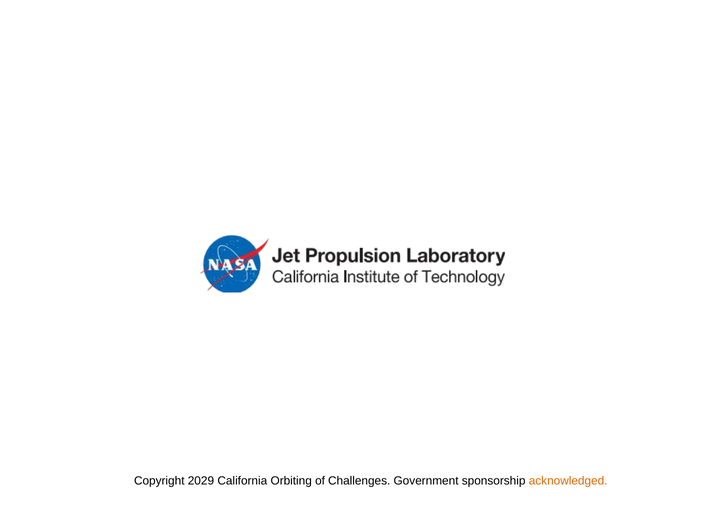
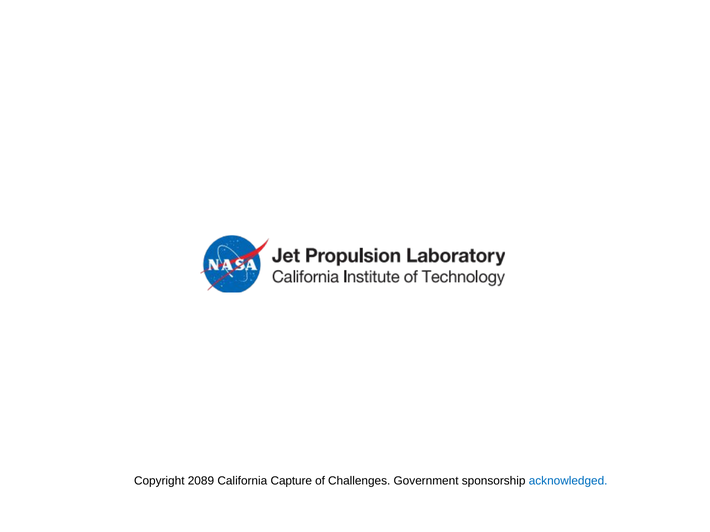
2029: 2029 -> 2089
Orbiting: Orbiting -> Capture
acknowledged colour: orange -> blue
